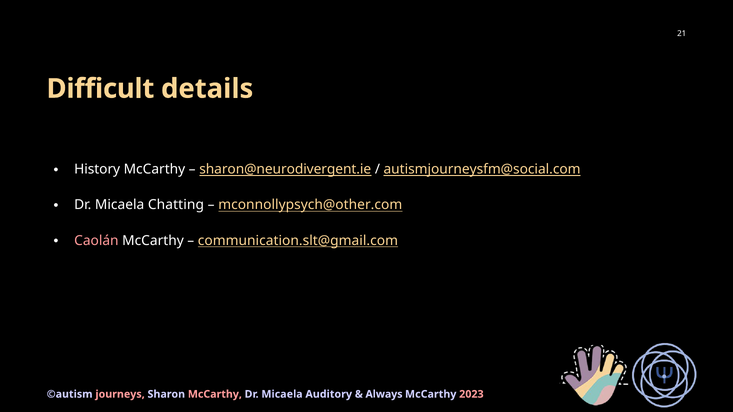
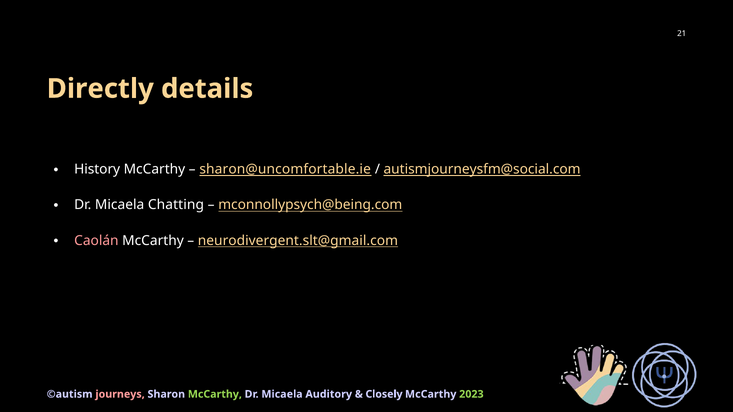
Difficult: Difficult -> Directly
sharon@neurodivergent.ie: sharon@neurodivergent.ie -> sharon@uncomfortable.ie
mconnollypsych@other.com: mconnollypsych@other.com -> mconnollypsych@being.com
communication.slt@gmail.com: communication.slt@gmail.com -> neurodivergent.slt@gmail.com
McCarthy at (215, 394) colour: pink -> light green
Always: Always -> Closely
2023 colour: pink -> light green
